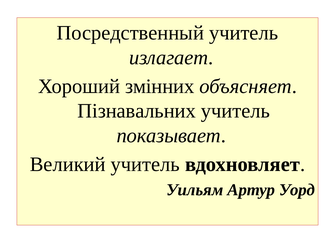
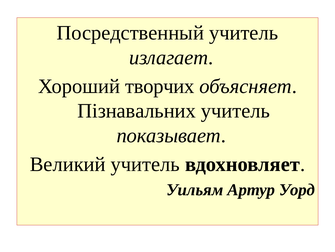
змінних: змінних -> творчих
